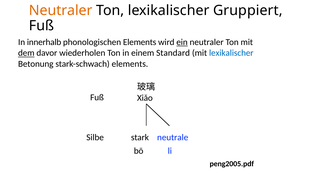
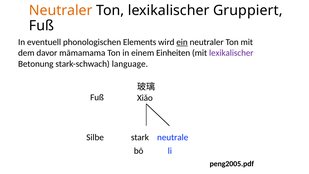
innerhalb: innerhalb -> eventuell
dem underline: present -> none
wiederholen: wiederholen -> māmamama
Standard: Standard -> Einheiten
lexikalischer at (231, 53) colour: blue -> purple
stark-schwach elements: elements -> language
